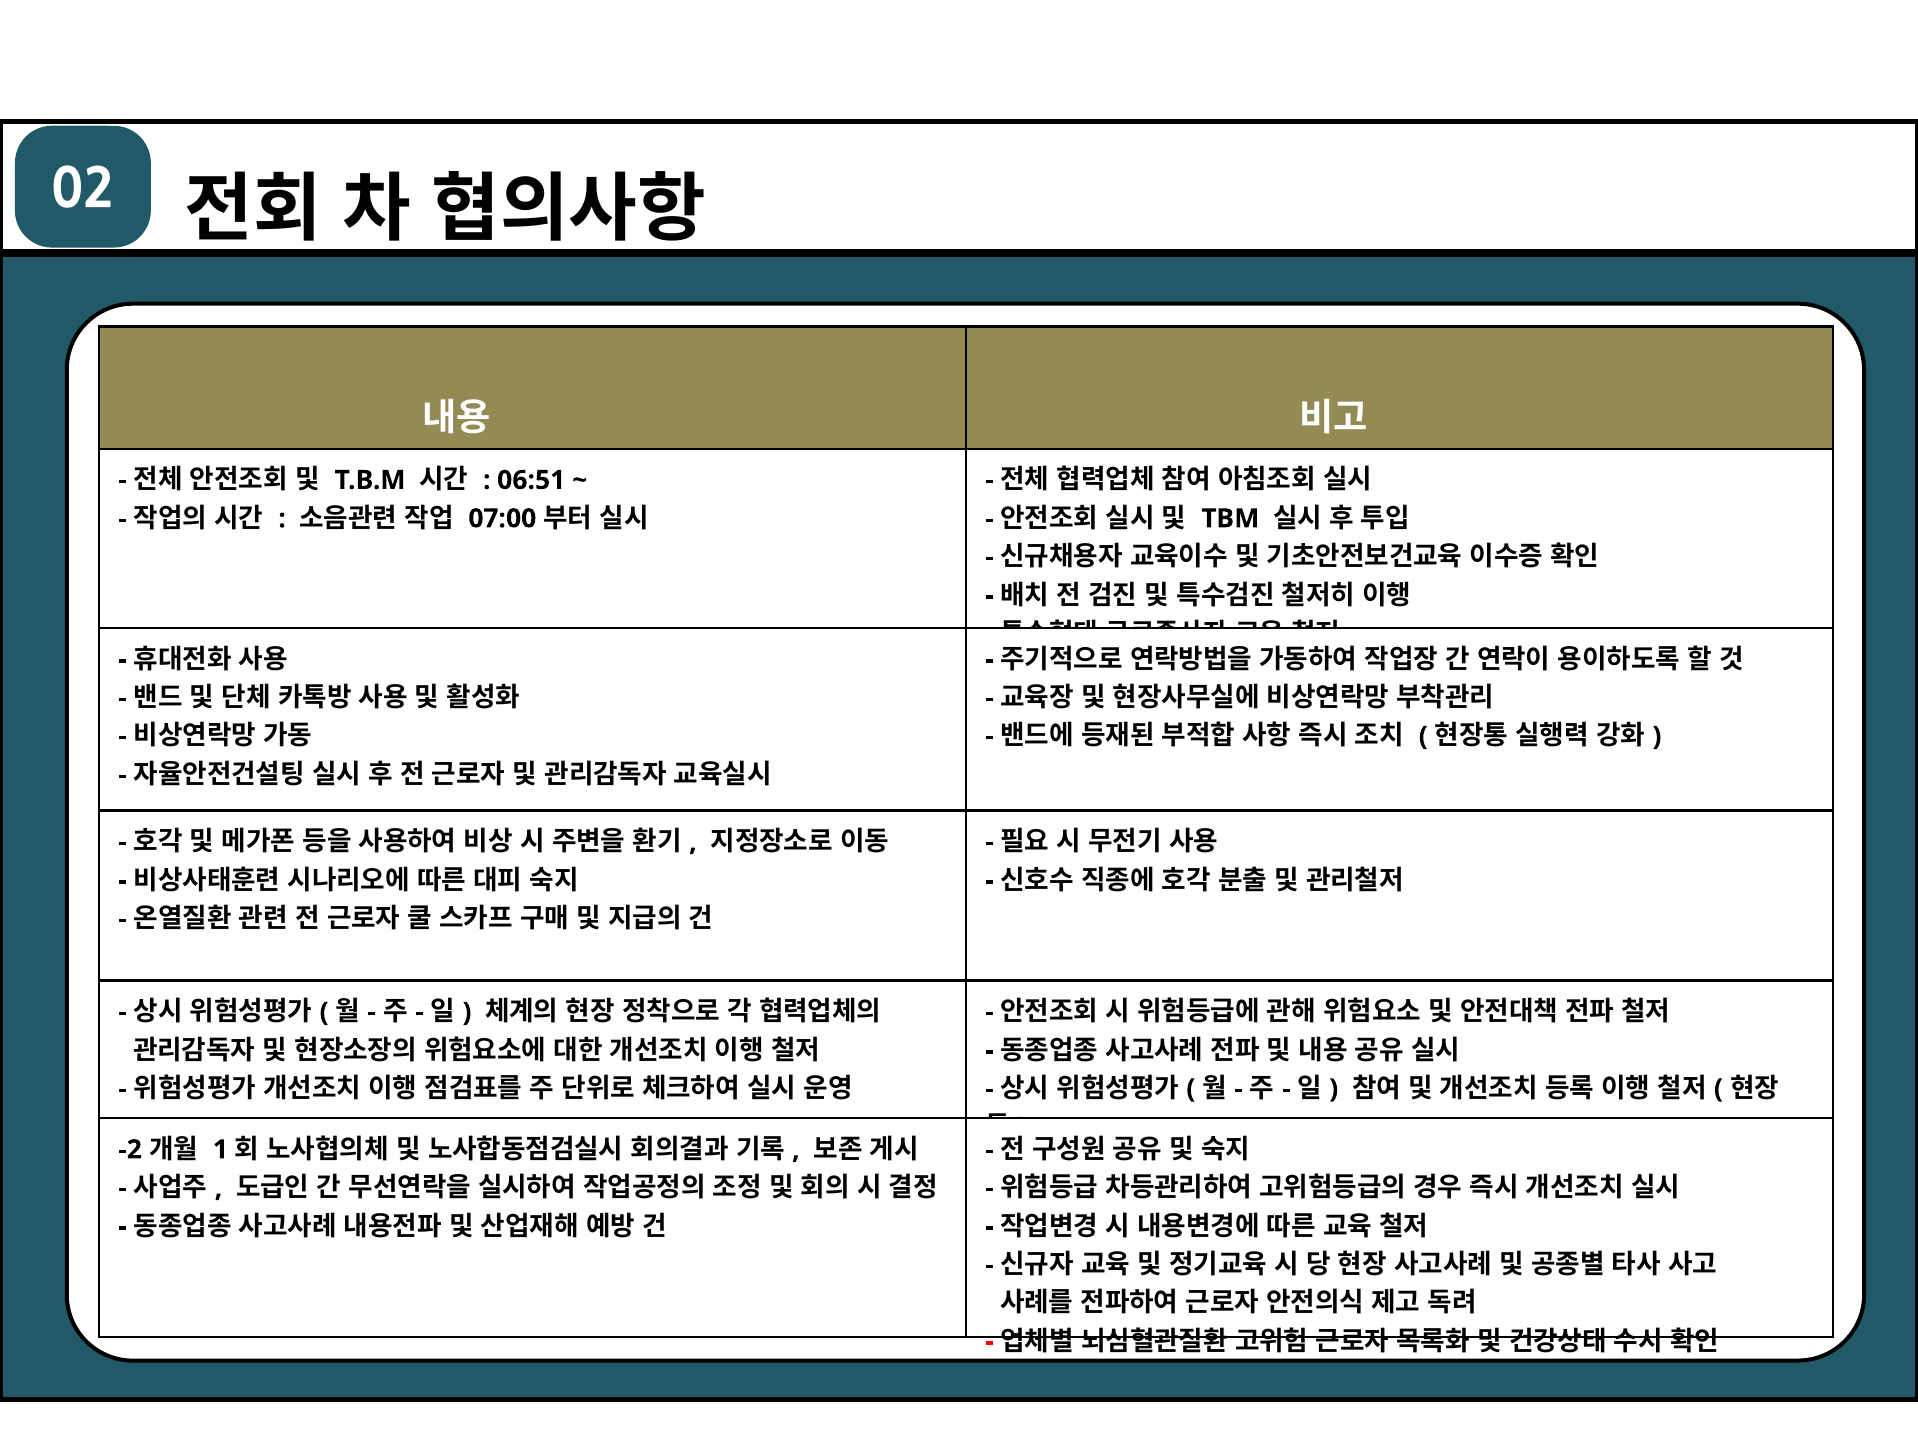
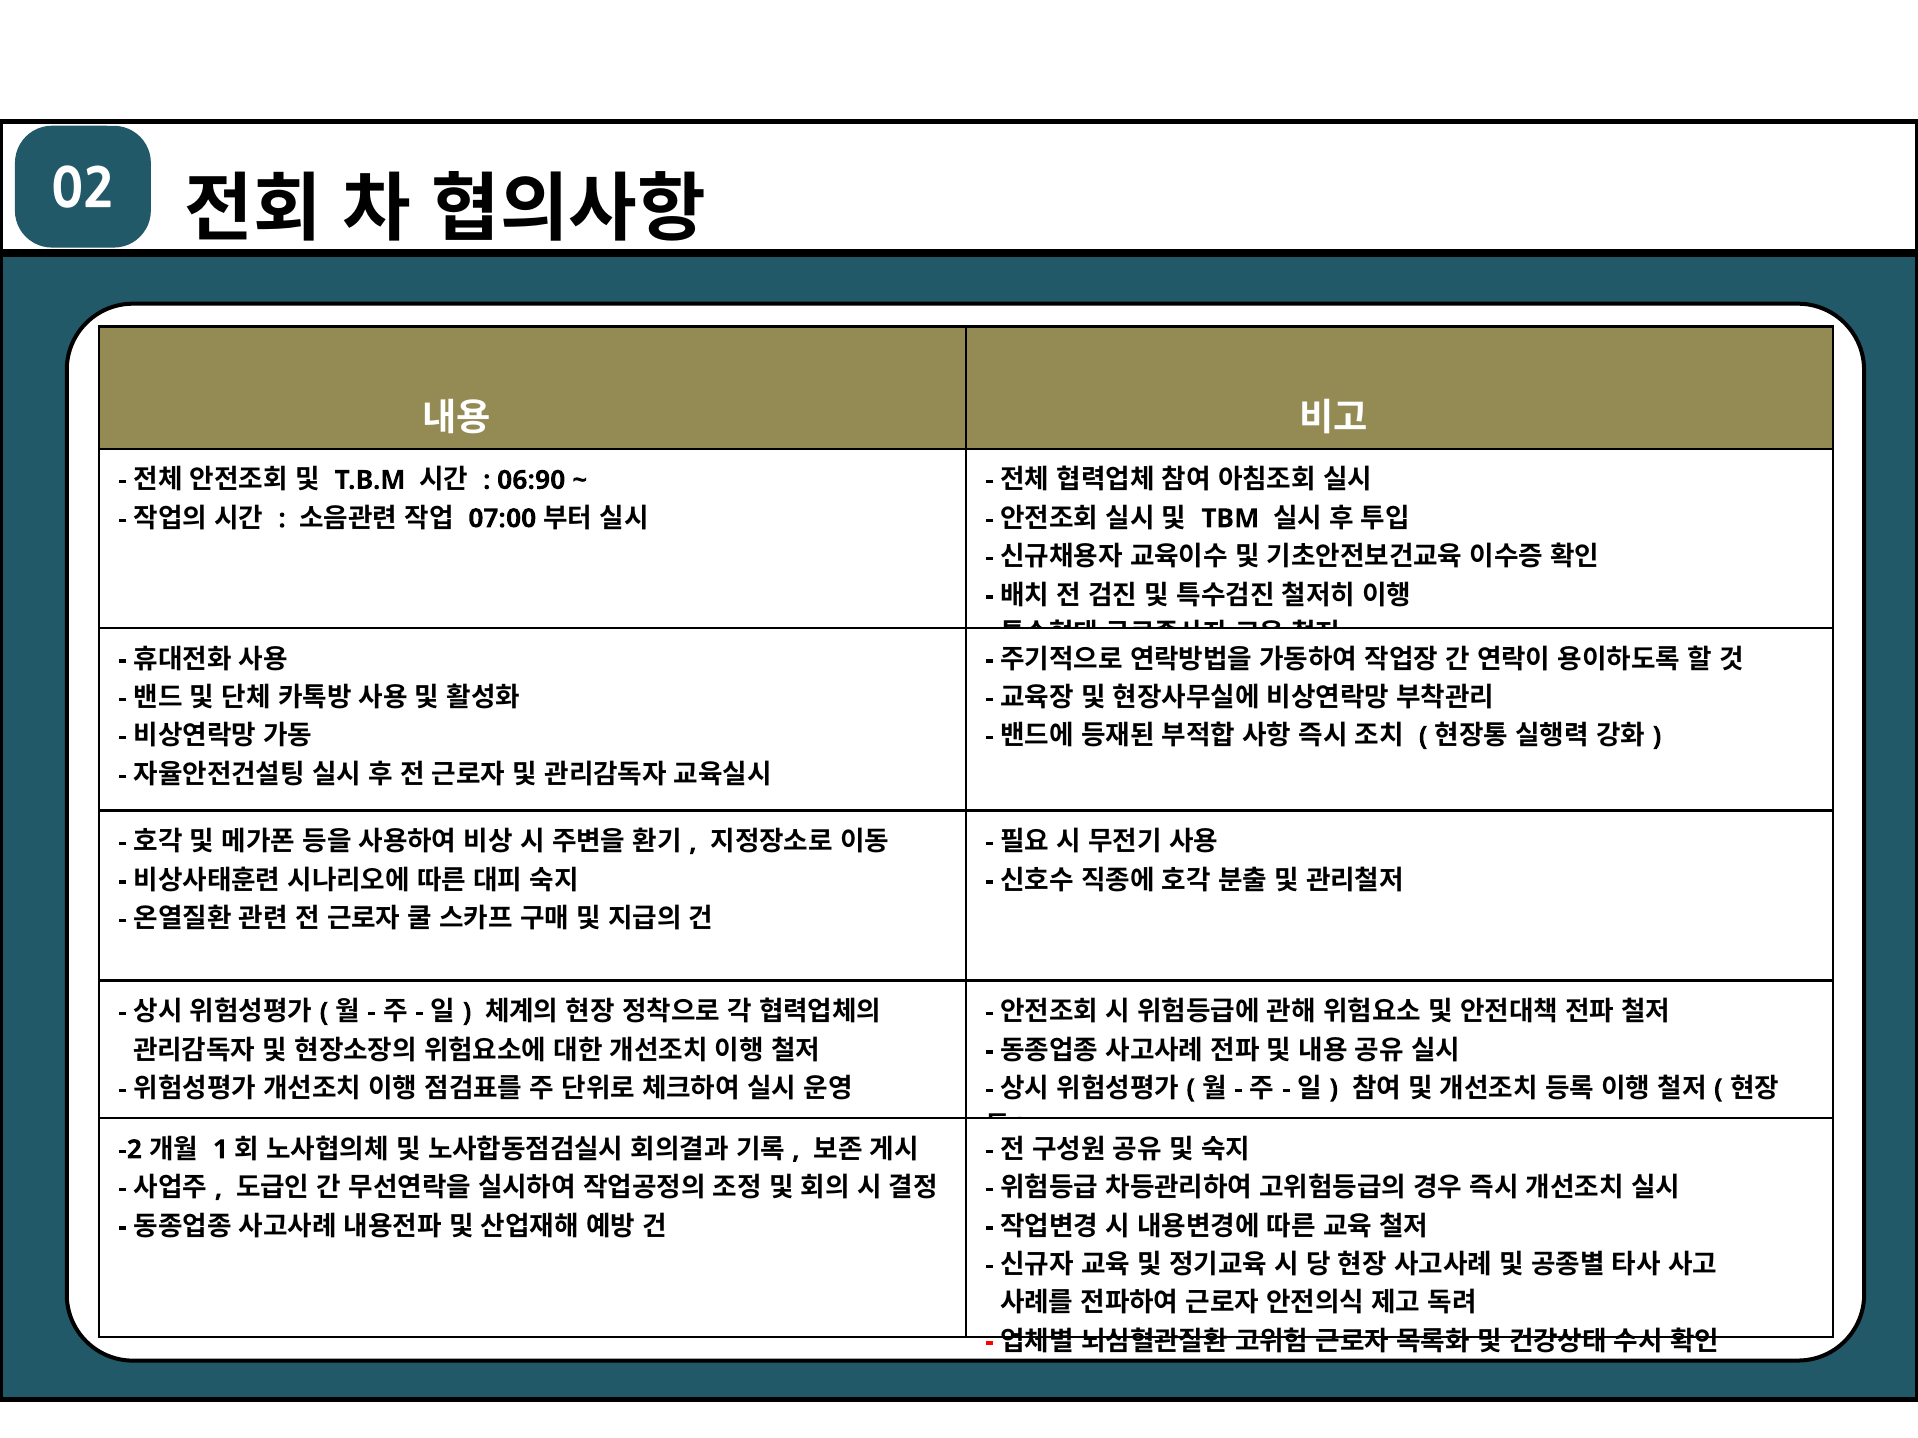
06:51: 06:51 -> 06:90
